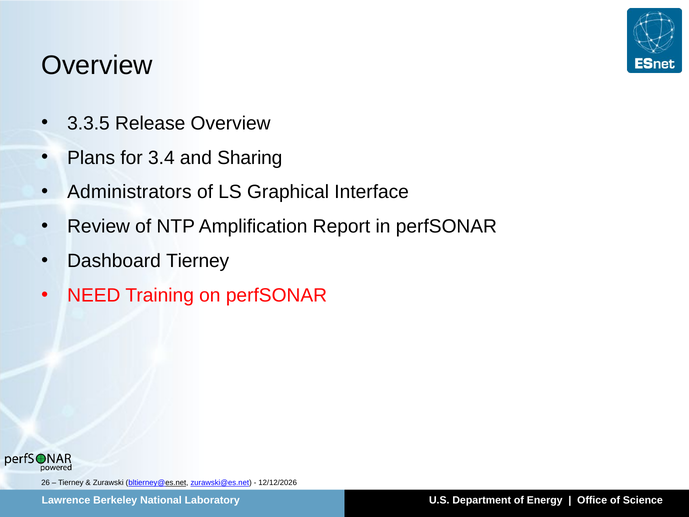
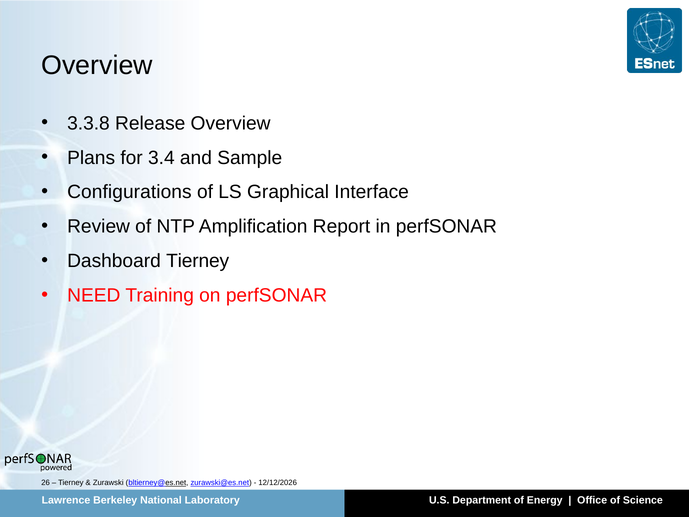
3.3.5: 3.3.5 -> 3.3.8
Sharing: Sharing -> Sample
Administrators: Administrators -> Configurations
